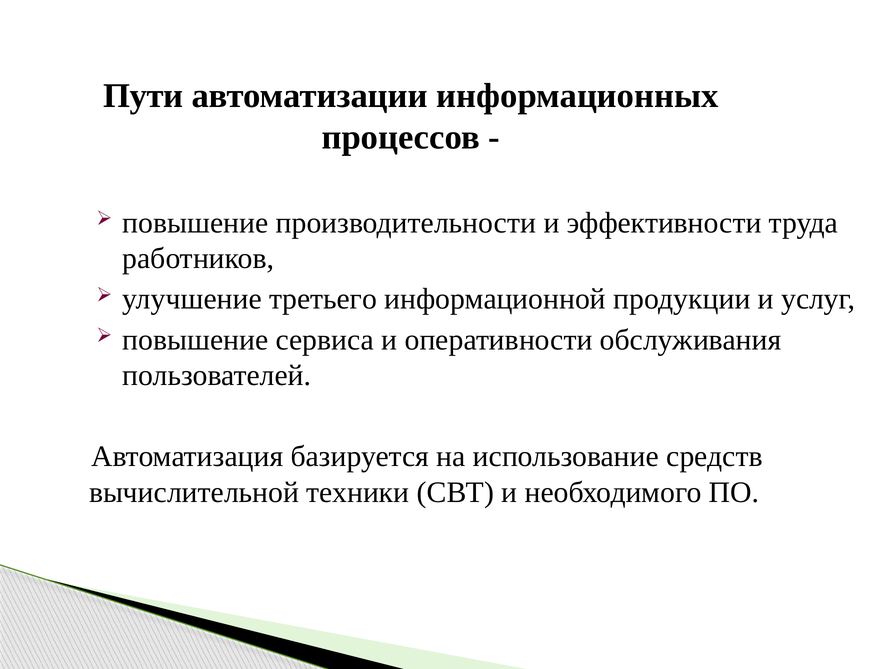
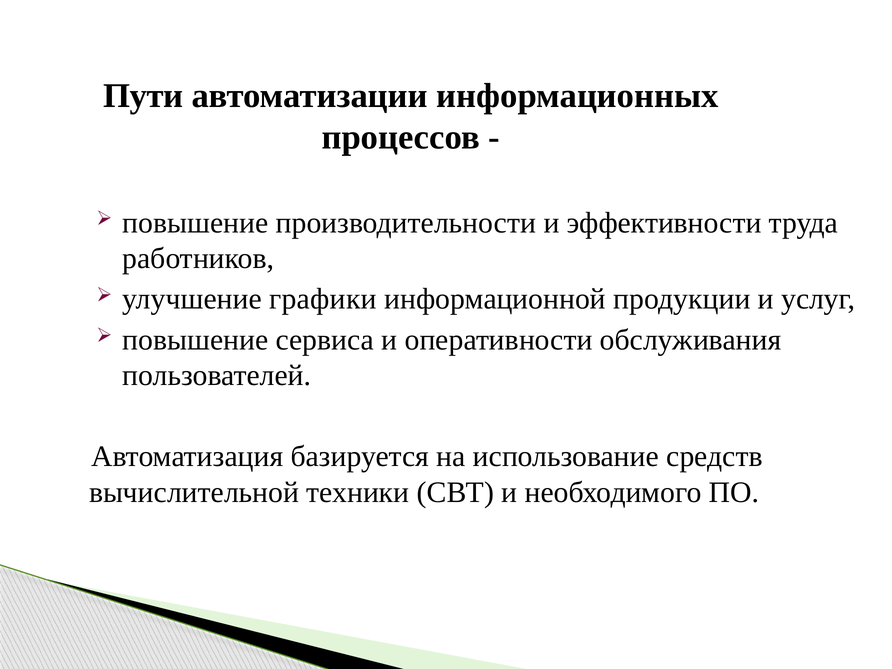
третьего: третьего -> графики
